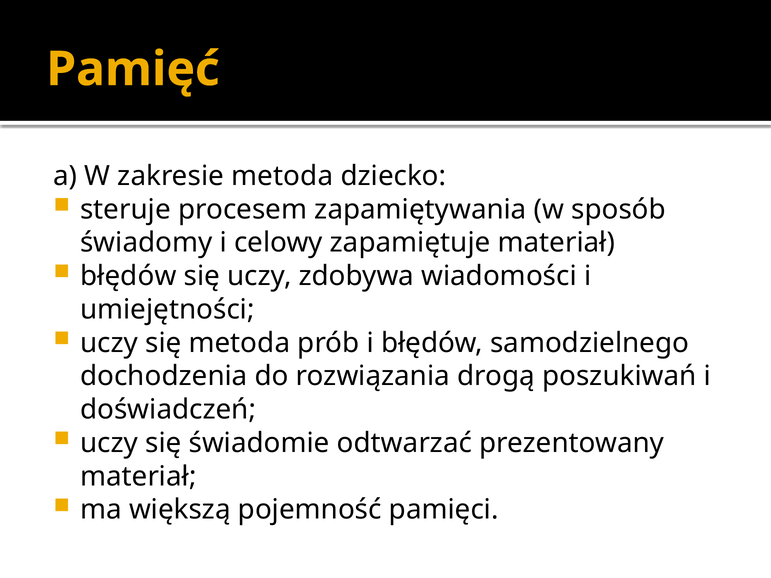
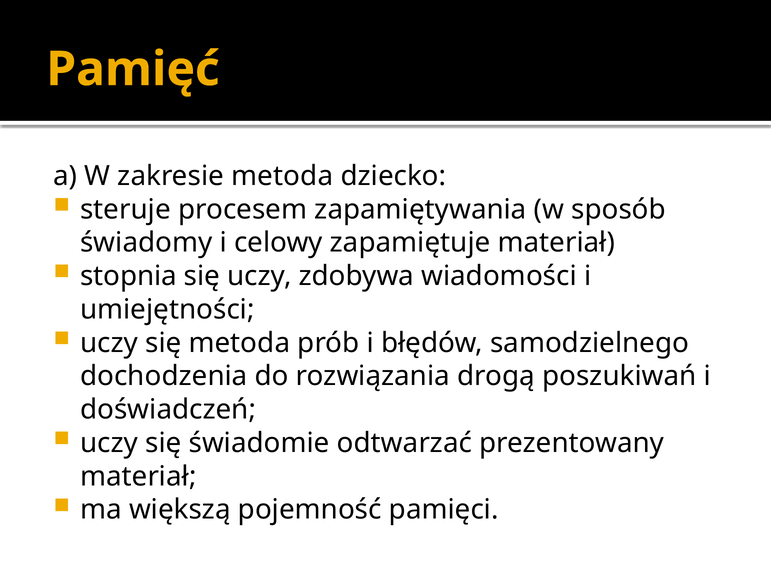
błędów at (128, 276): błędów -> stopnia
